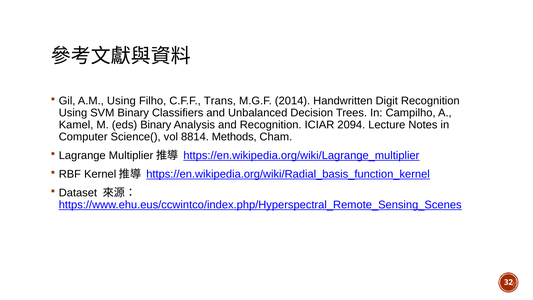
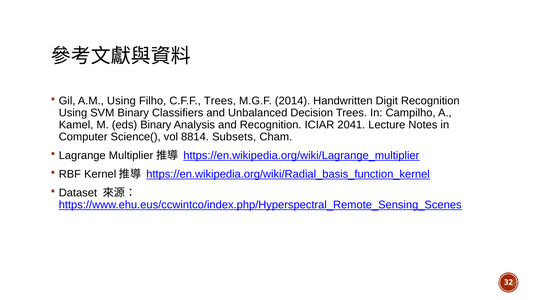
C.F.F Trans: Trans -> Trees
2094: 2094 -> 2041
Methods: Methods -> Subsets
